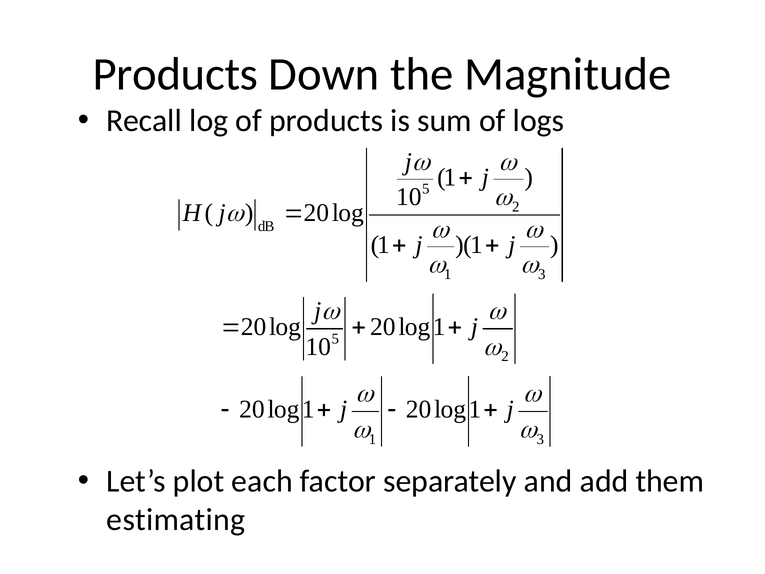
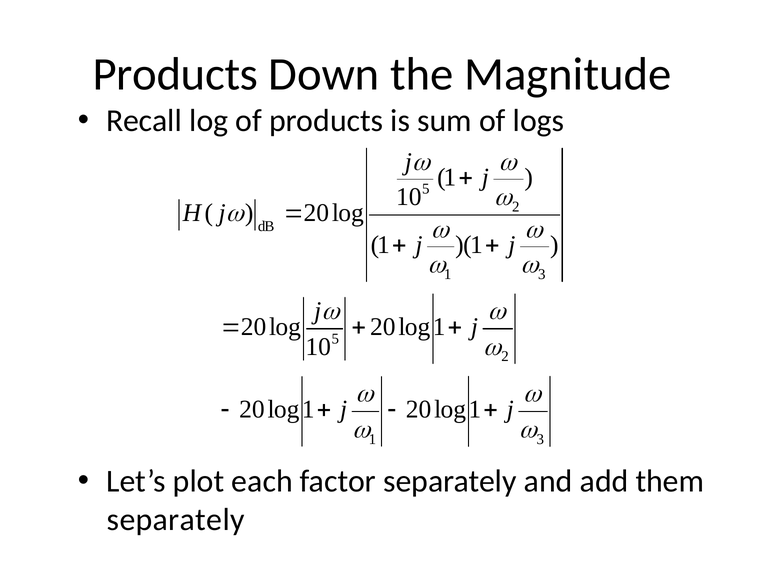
estimating at (176, 520): estimating -> separately
